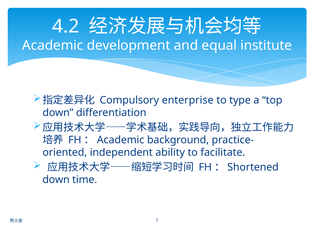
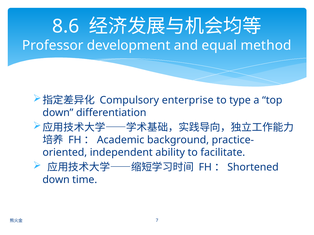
4.2: 4.2 -> 8.6
Academic at (53, 46): Academic -> Professor
institute: institute -> method
